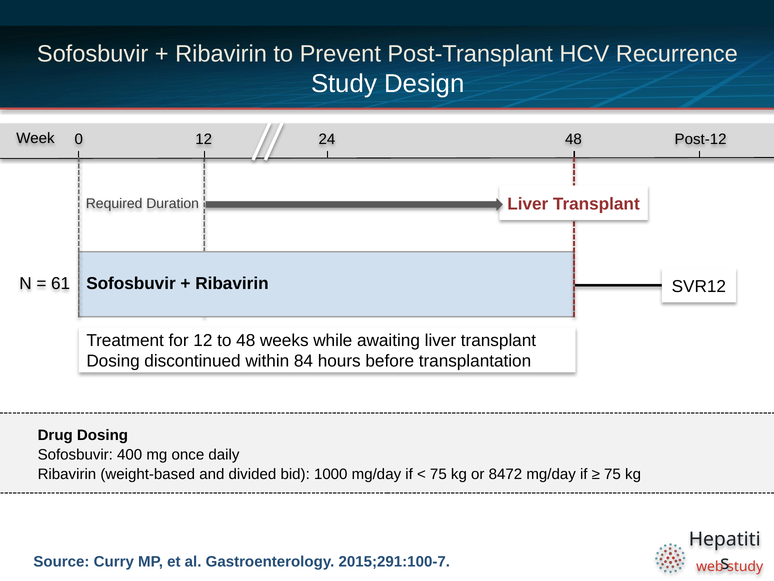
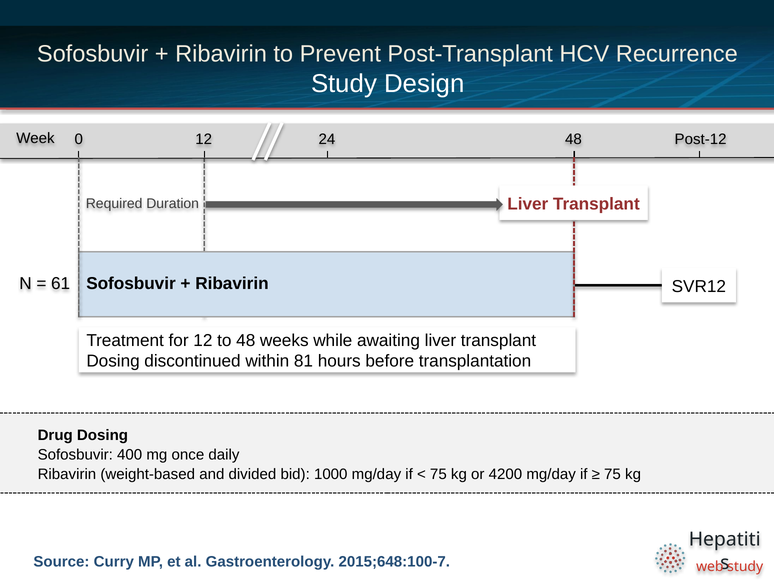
84: 84 -> 81
8472: 8472 -> 4200
2015;291:100-7: 2015;291:100-7 -> 2015;648:100-7
